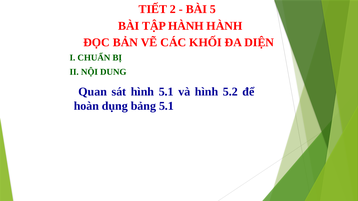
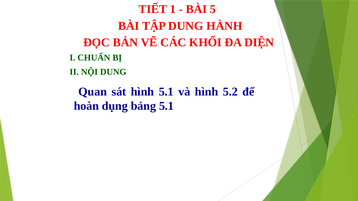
2: 2 -> 1
TẬP HÀNH: HÀNH -> DUNG
